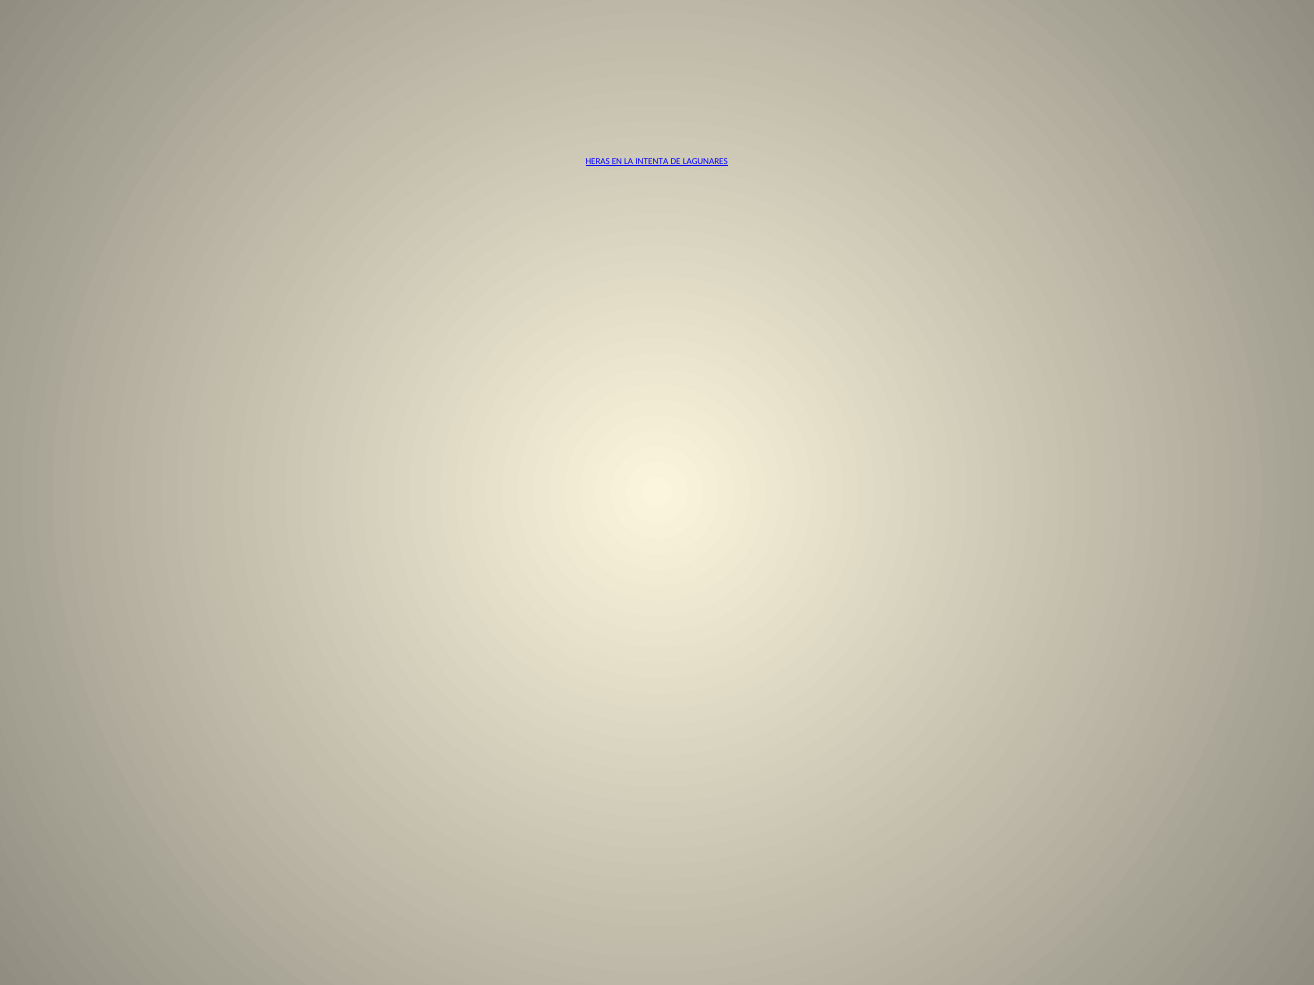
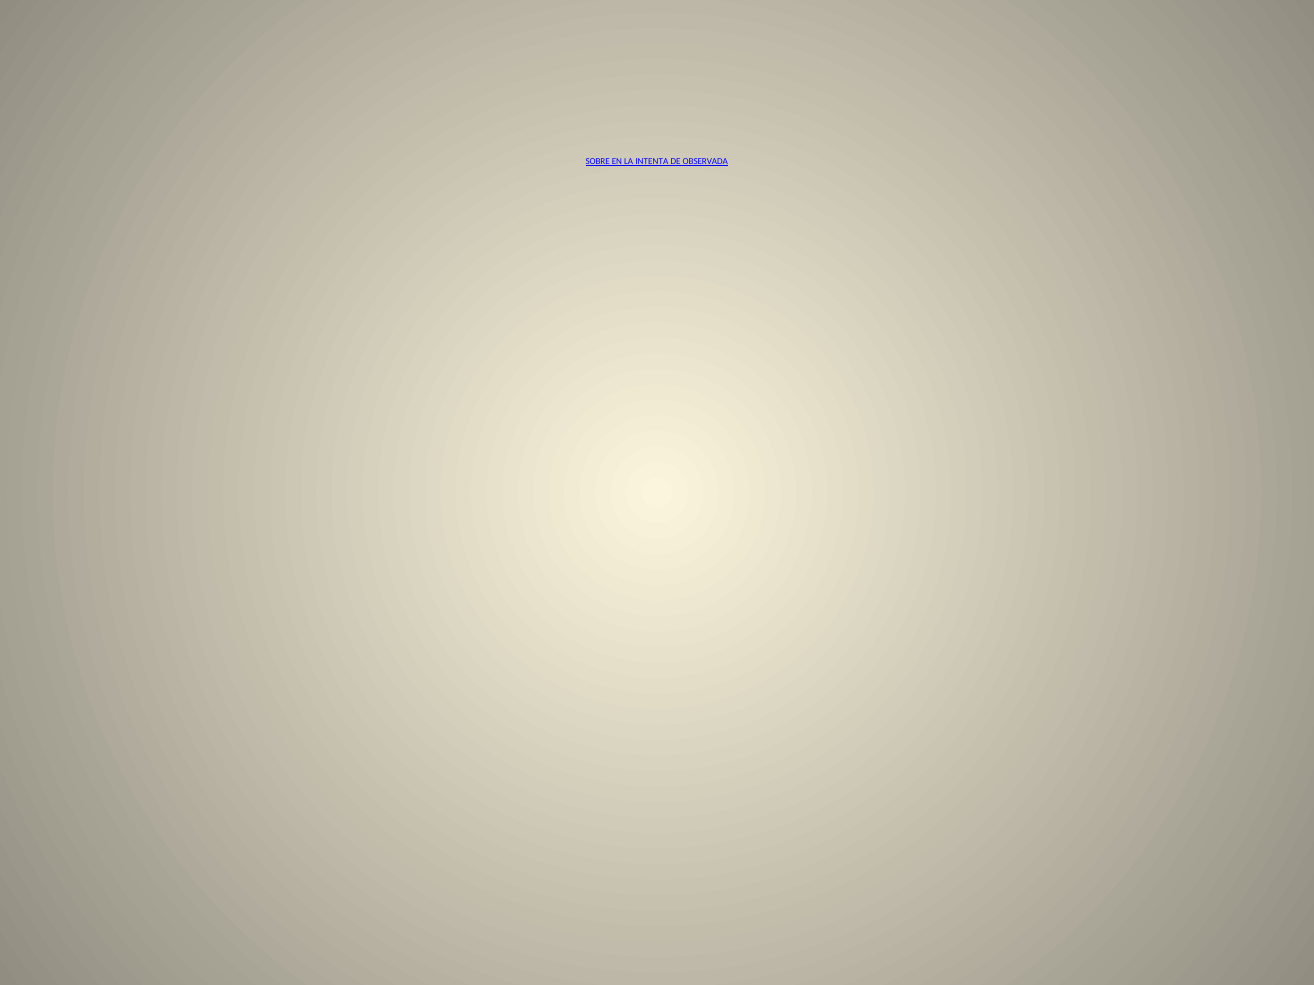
HERAS: HERAS -> SOBRE
LAGUNARES: LAGUNARES -> OBSERVADA
